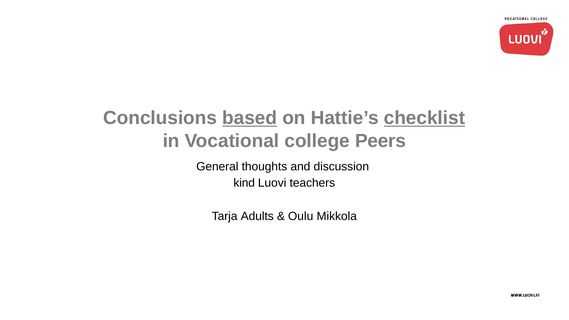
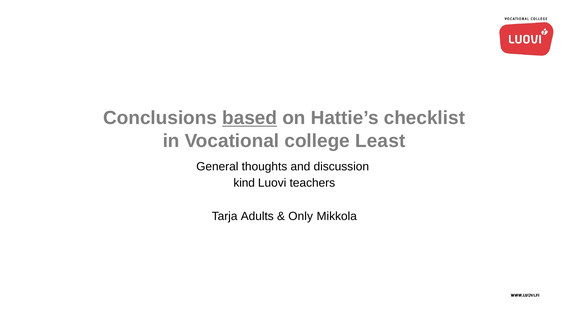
checklist underline: present -> none
Peers: Peers -> Least
Oulu: Oulu -> Only
